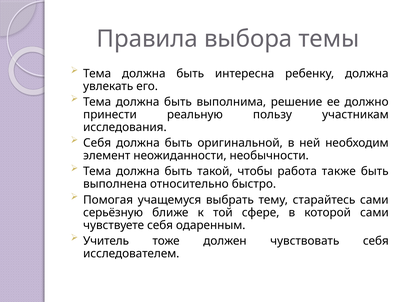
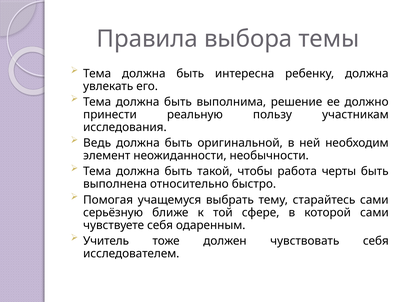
Себя at (97, 143): Себя -> Ведь
также: также -> черты
